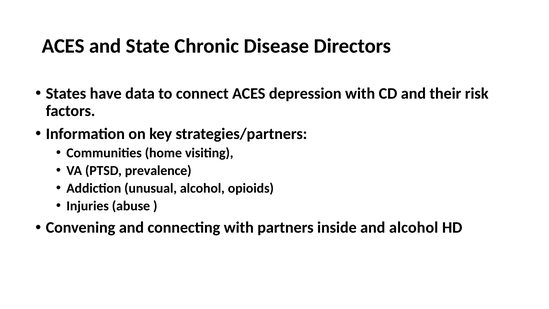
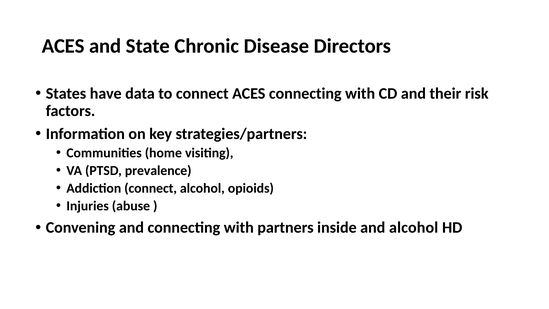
ACES depression: depression -> connecting
Addiction unusual: unusual -> connect
